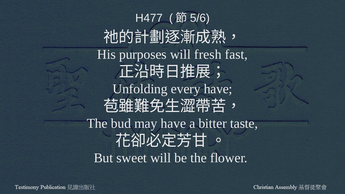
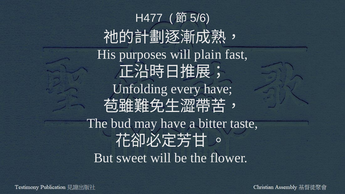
fresh: fresh -> plain
